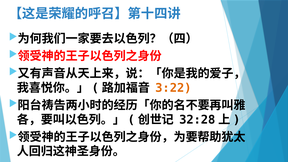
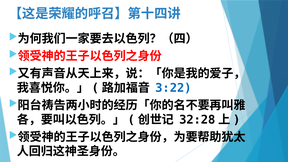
3:22 colour: orange -> blue
